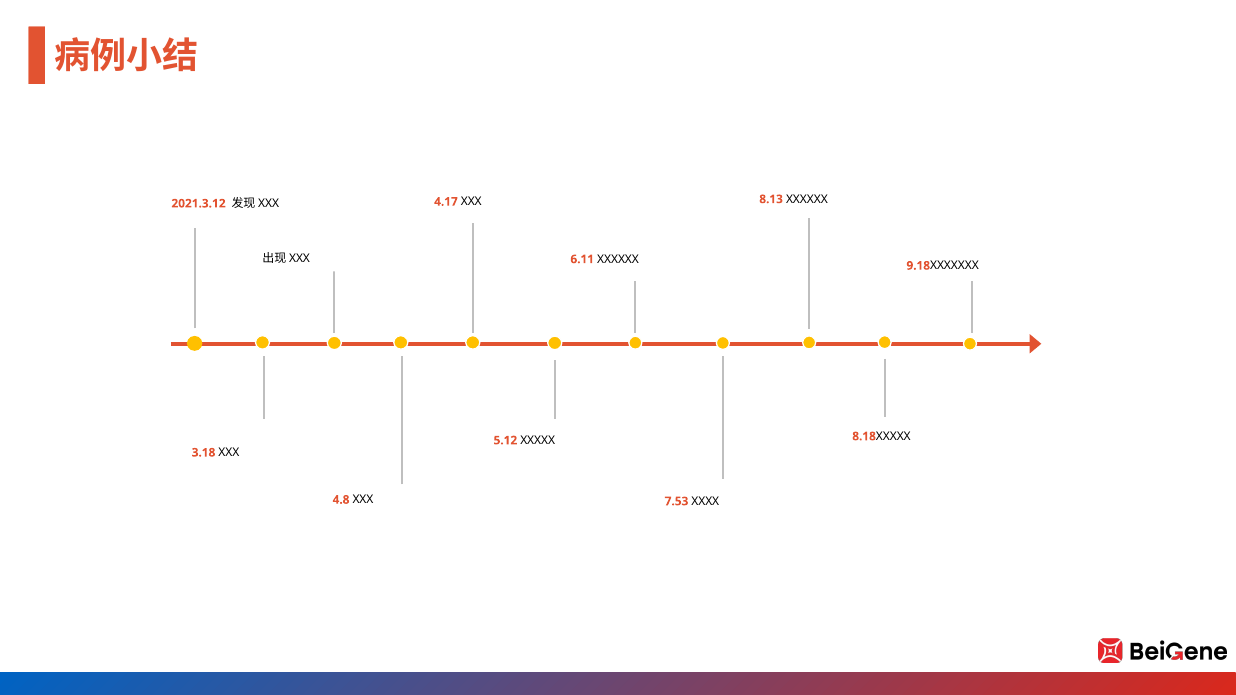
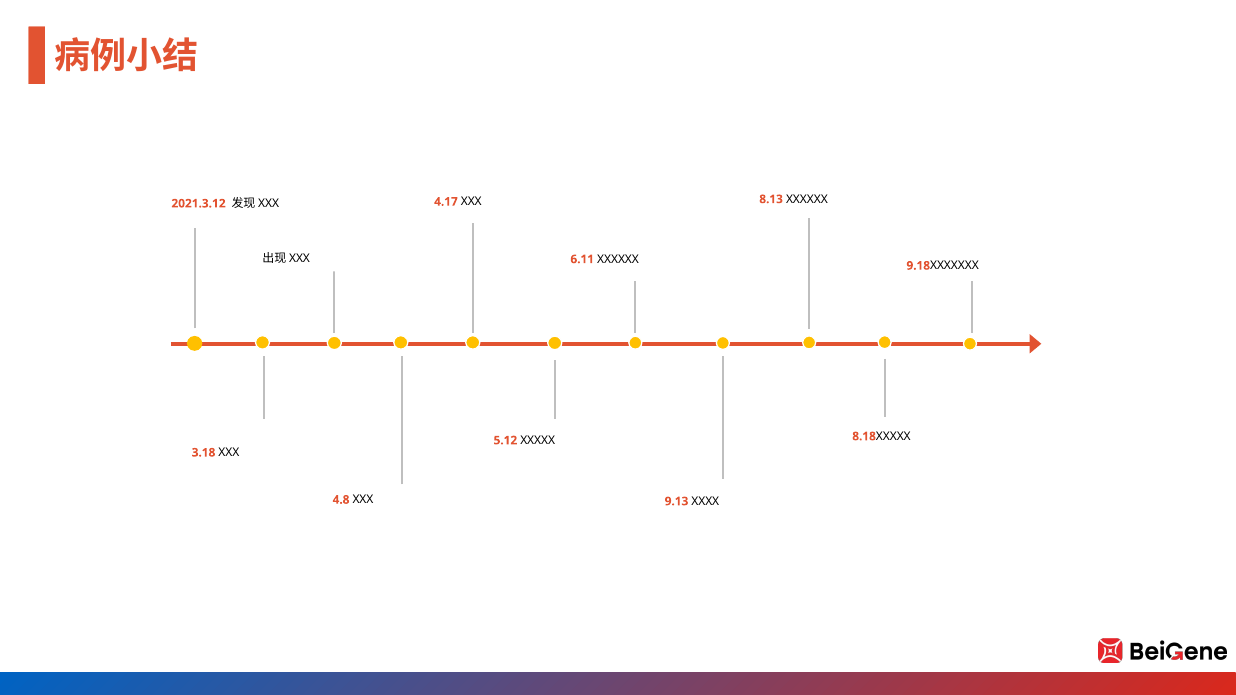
7.53: 7.53 -> 9.13
